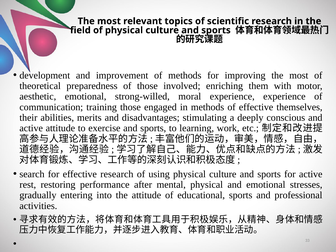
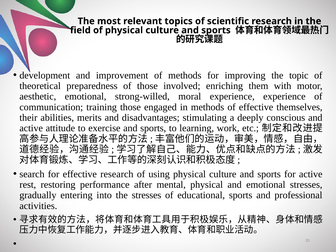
improving the most: most -> topic
the attitude: attitude -> stresses
